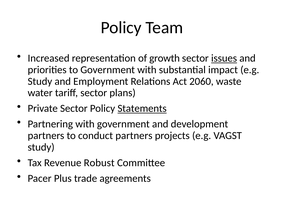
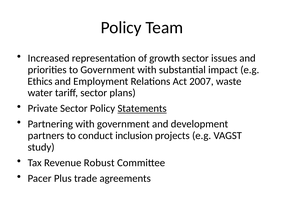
issues underline: present -> none
Study at (40, 81): Study -> Ethics
2060: 2060 -> 2007
conduct partners: partners -> inclusion
